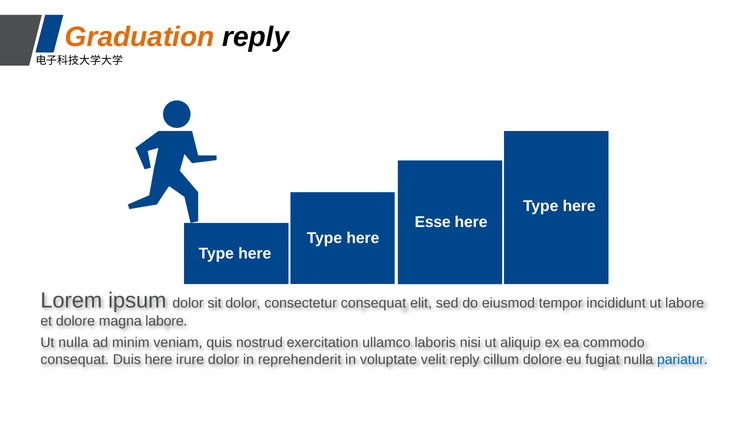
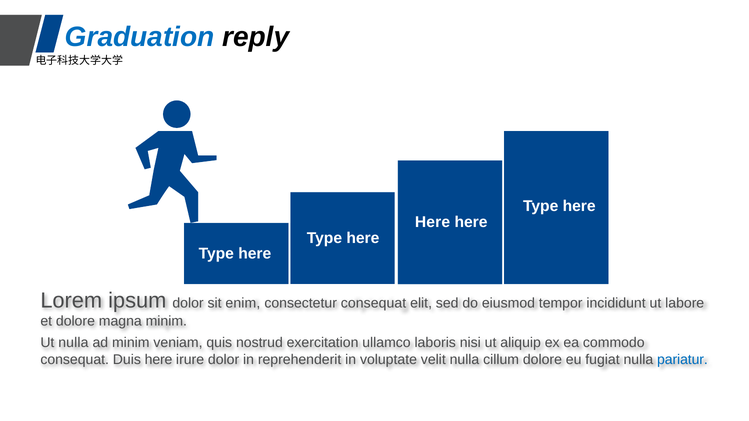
Graduation colour: orange -> blue
Esse at (433, 222): Esse -> Here
sit dolor: dolor -> enim
magna labore: labore -> minim
velit reply: reply -> nulla
